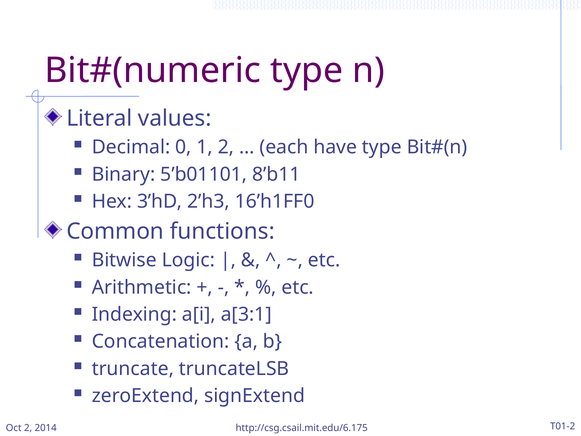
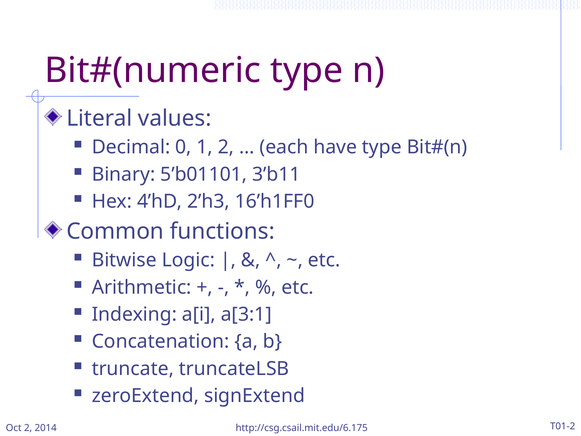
8’b11: 8’b11 -> 3’b11
3’hD: 3’hD -> 4’hD
